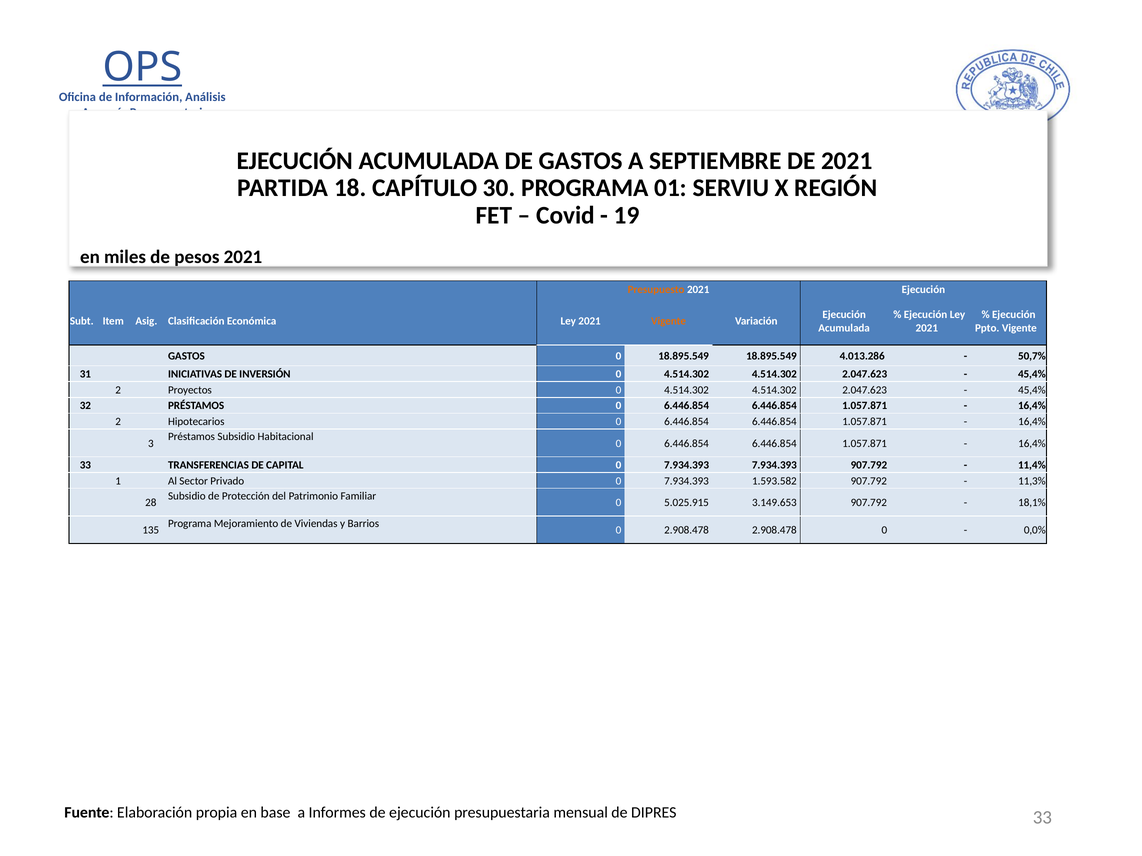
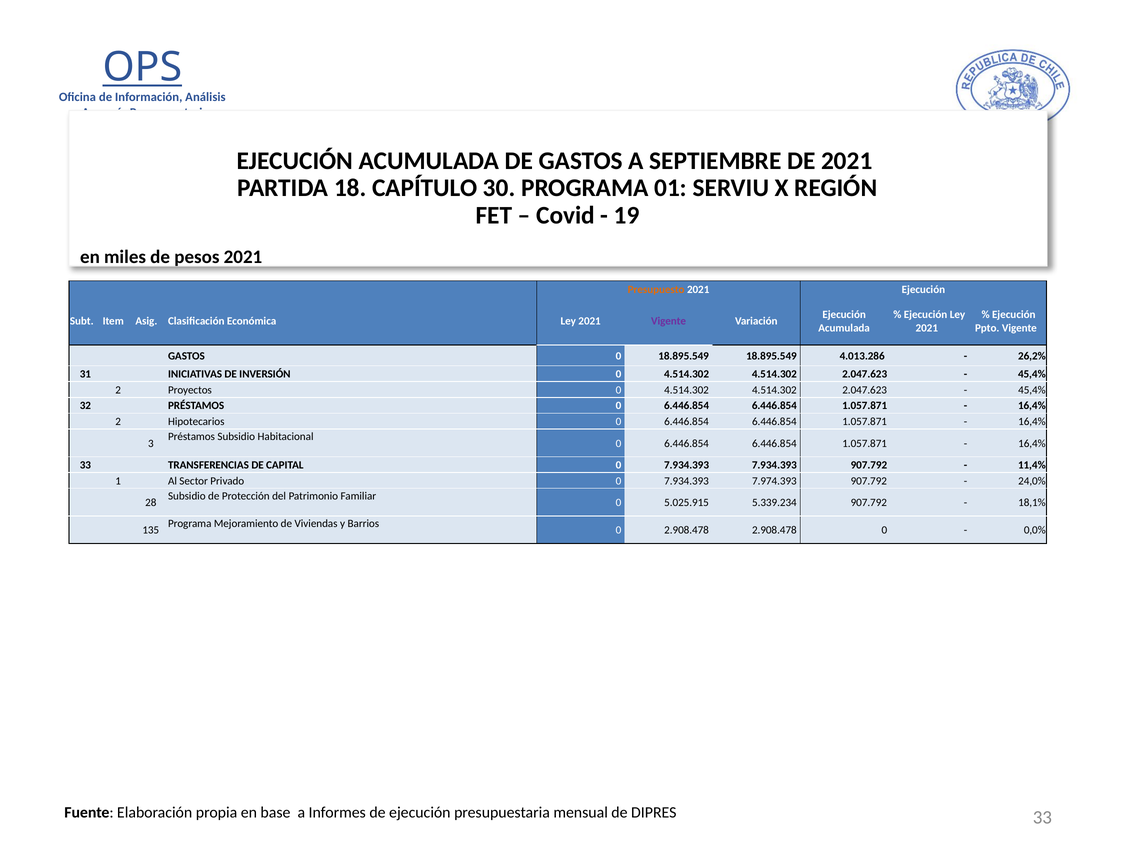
Vigente at (669, 321) colour: orange -> purple
50,7%: 50,7% -> 26,2%
1.593.582: 1.593.582 -> 7.974.393
11,3%: 11,3% -> 24,0%
3.149.653: 3.149.653 -> 5.339.234
